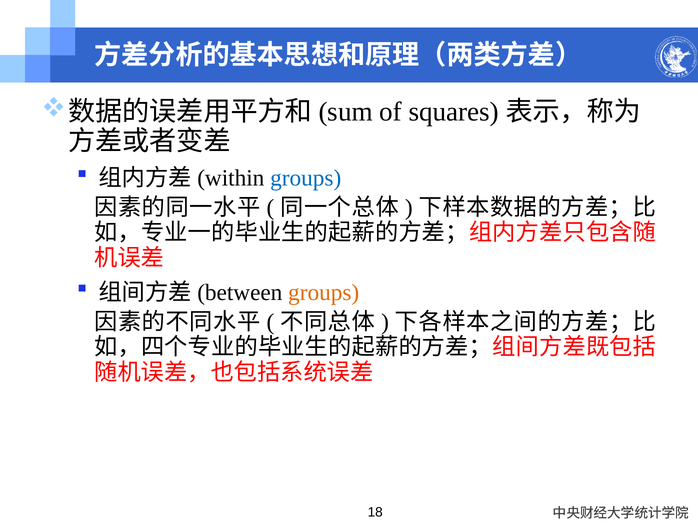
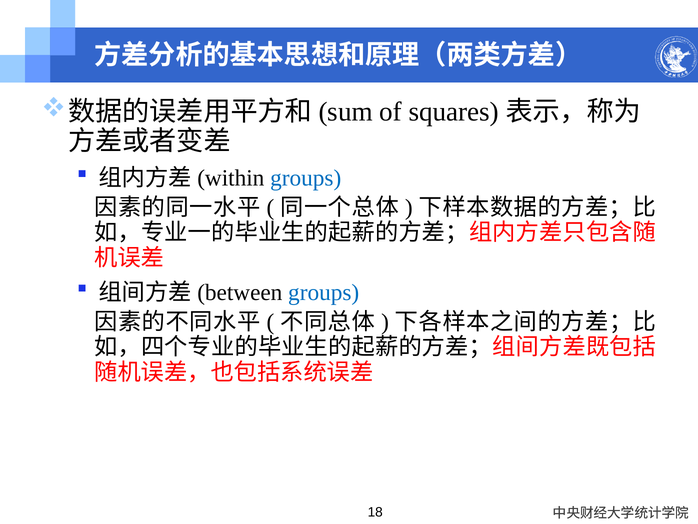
groups at (324, 292) colour: orange -> blue
